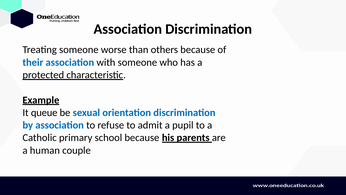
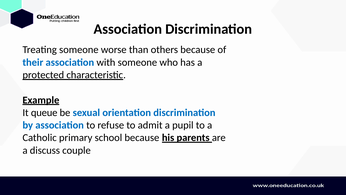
human: human -> discuss
